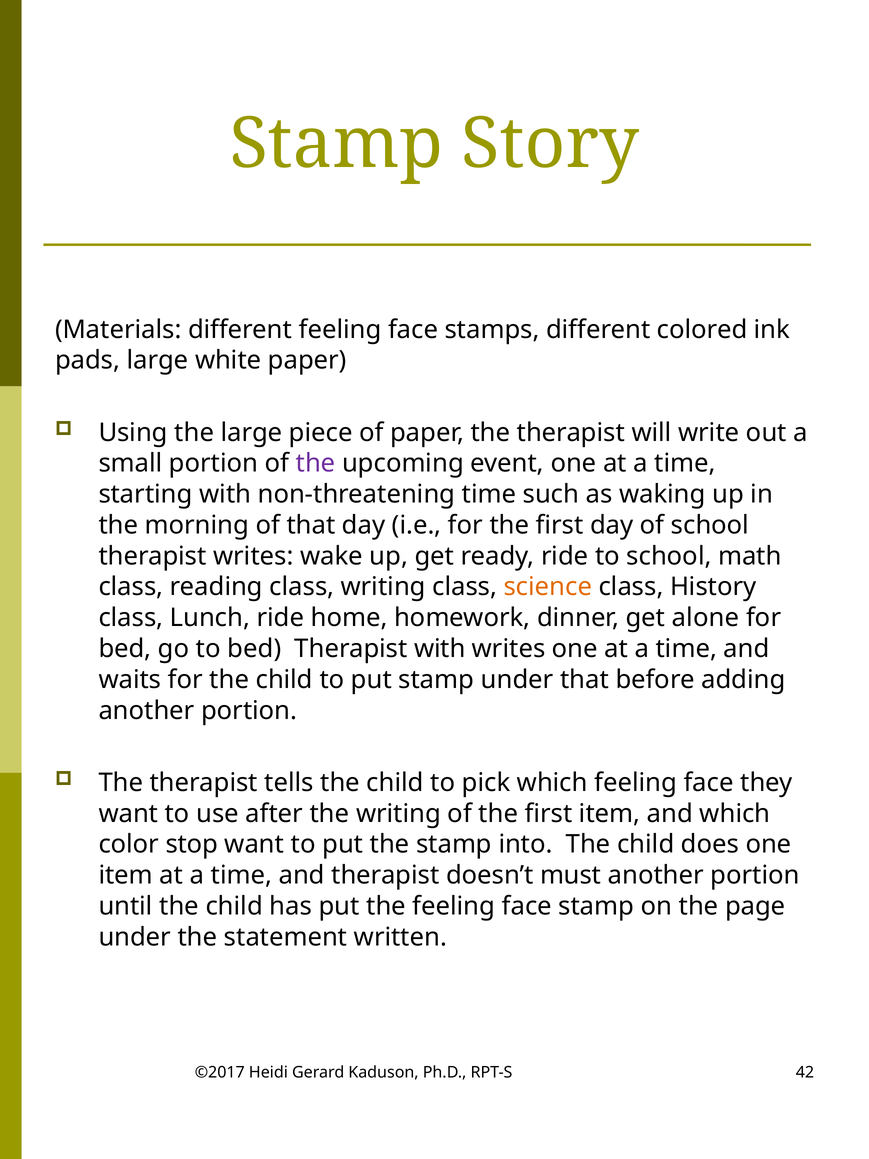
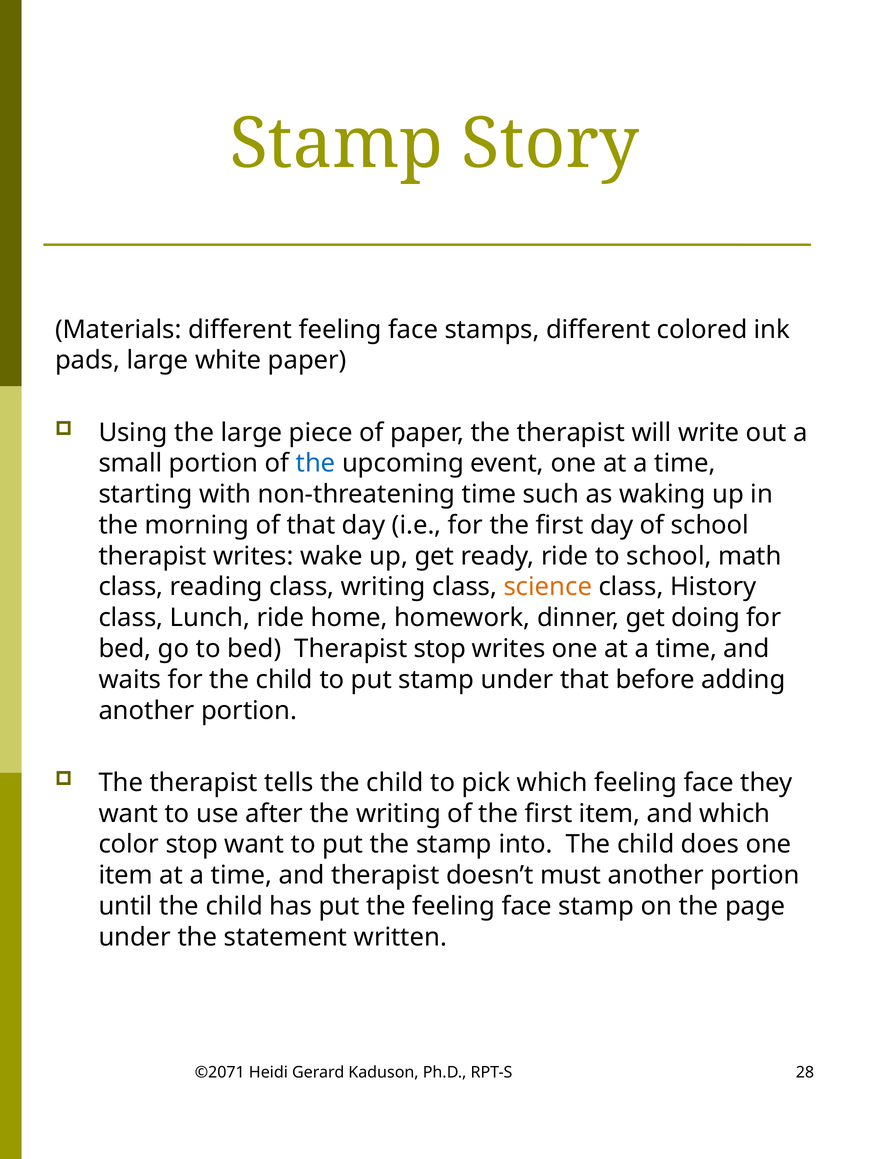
the at (316, 463) colour: purple -> blue
alone: alone -> doing
Therapist with: with -> stop
©2017: ©2017 -> ©2071
42: 42 -> 28
